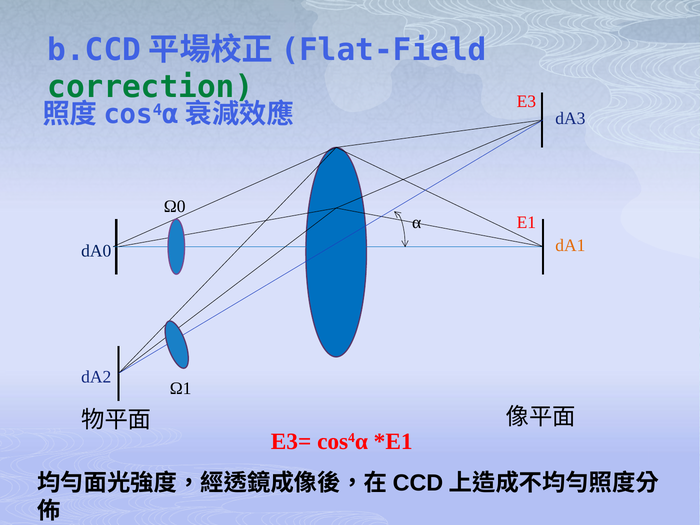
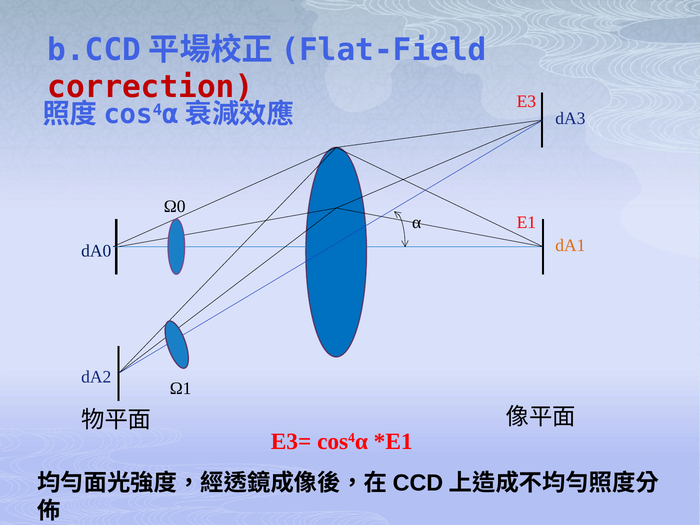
correction colour: green -> red
